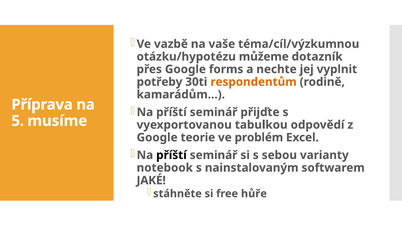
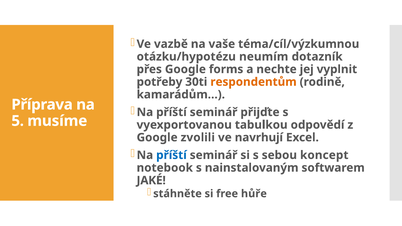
můžeme: můžeme -> neumím
teorie: teorie -> zvolili
problém: problém -> navrhují
příští at (171, 155) colour: black -> blue
varianty: varianty -> koncept
